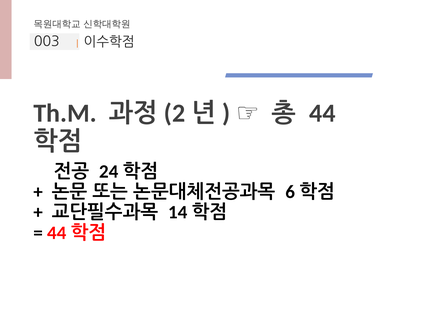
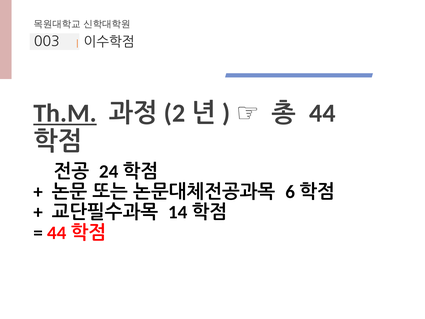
Th.M underline: none -> present
